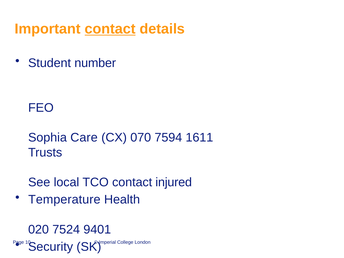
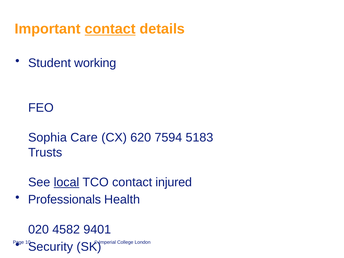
number: number -> working
070: 070 -> 620
1611: 1611 -> 5183
local underline: none -> present
Temperature: Temperature -> Professionals
7524: 7524 -> 4582
